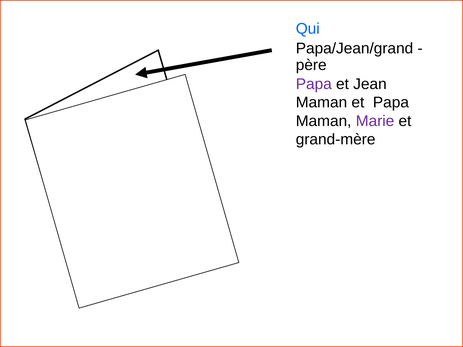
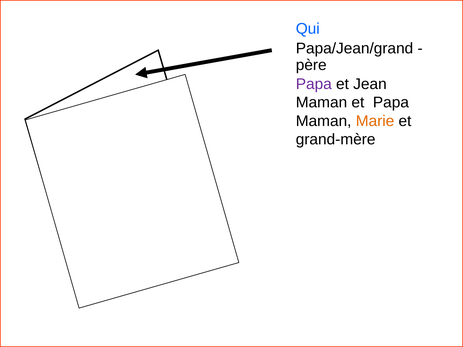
Marie colour: purple -> orange
